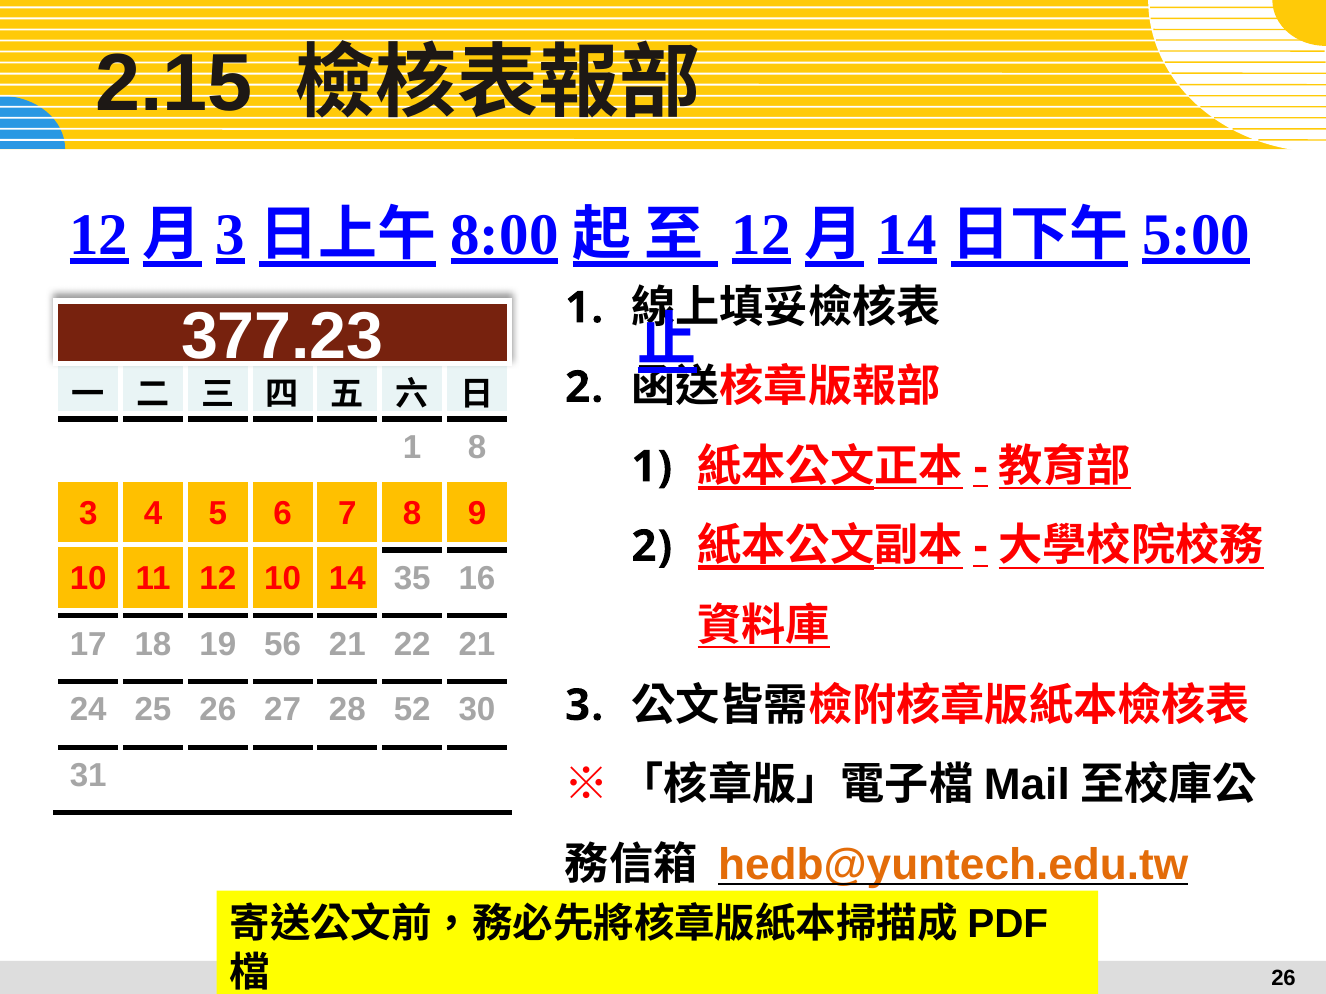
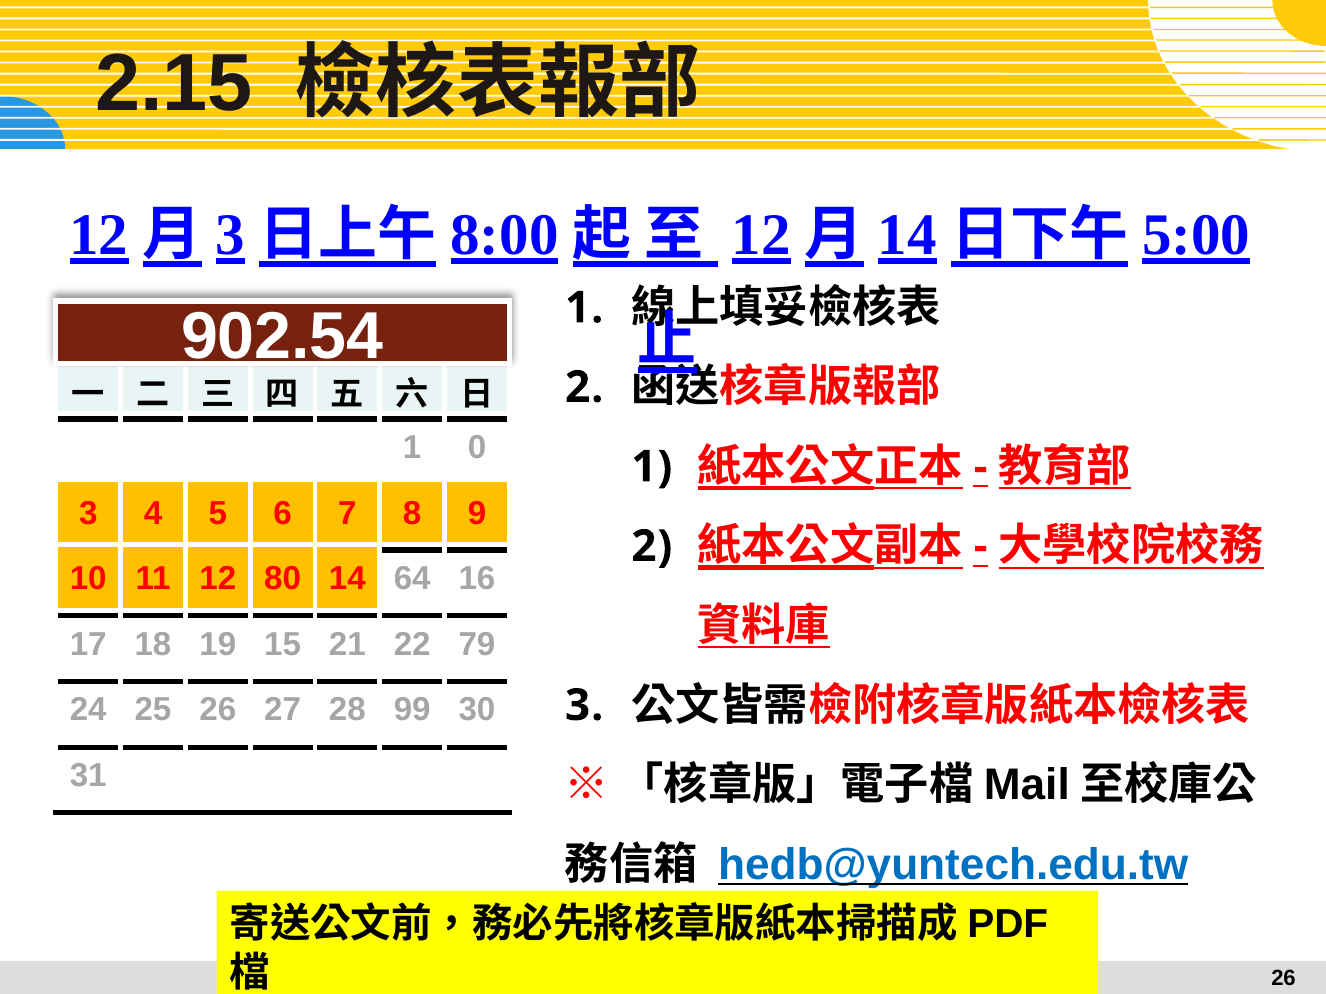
377.23: 377.23 -> 902.54
1 8: 8 -> 0
12 10: 10 -> 80
35: 35 -> 64
56: 56 -> 15
22 21: 21 -> 79
52: 52 -> 99
hedb@yuntech.edu.tw colour: orange -> blue
